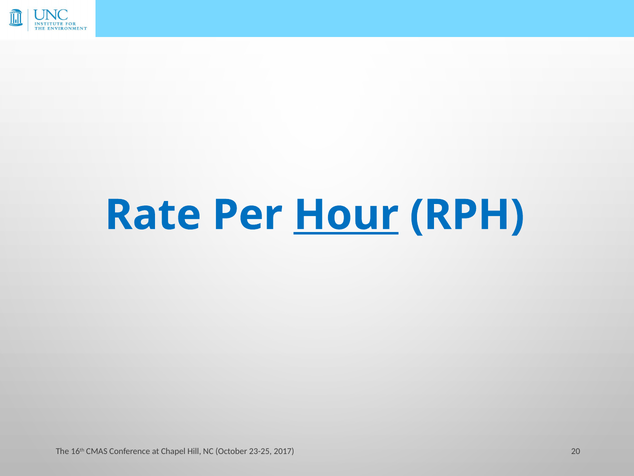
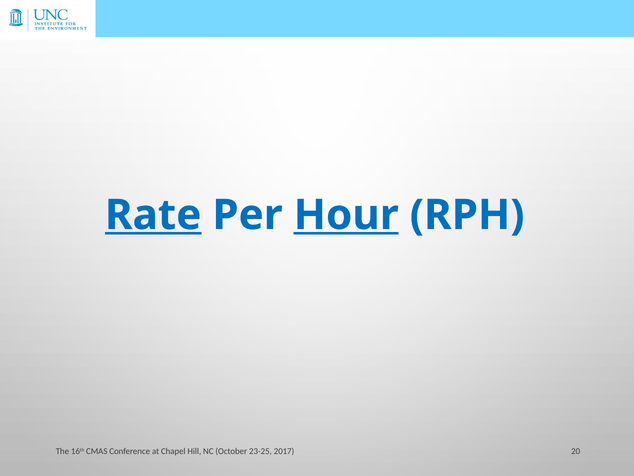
Rate underline: none -> present
